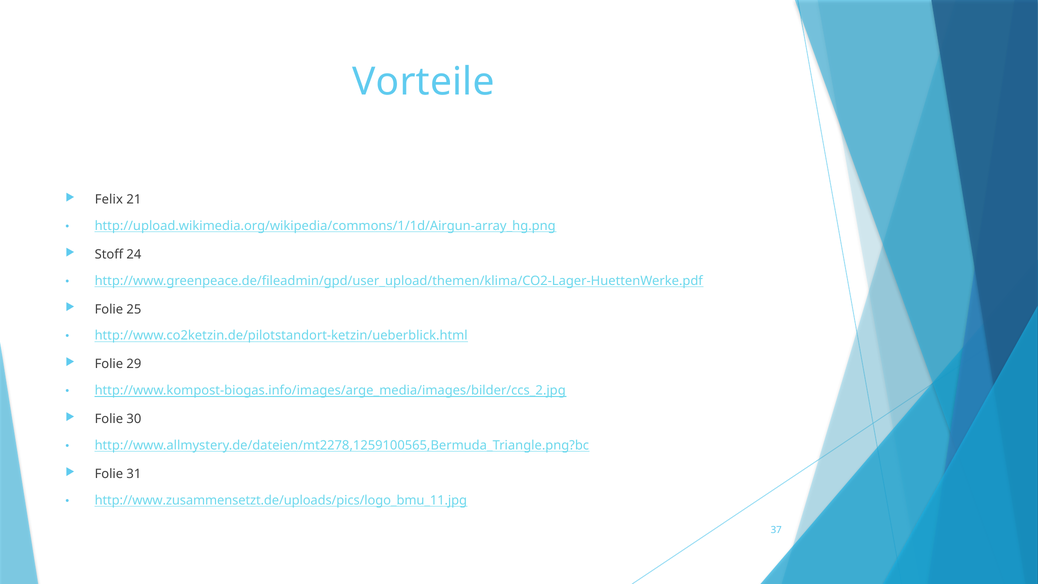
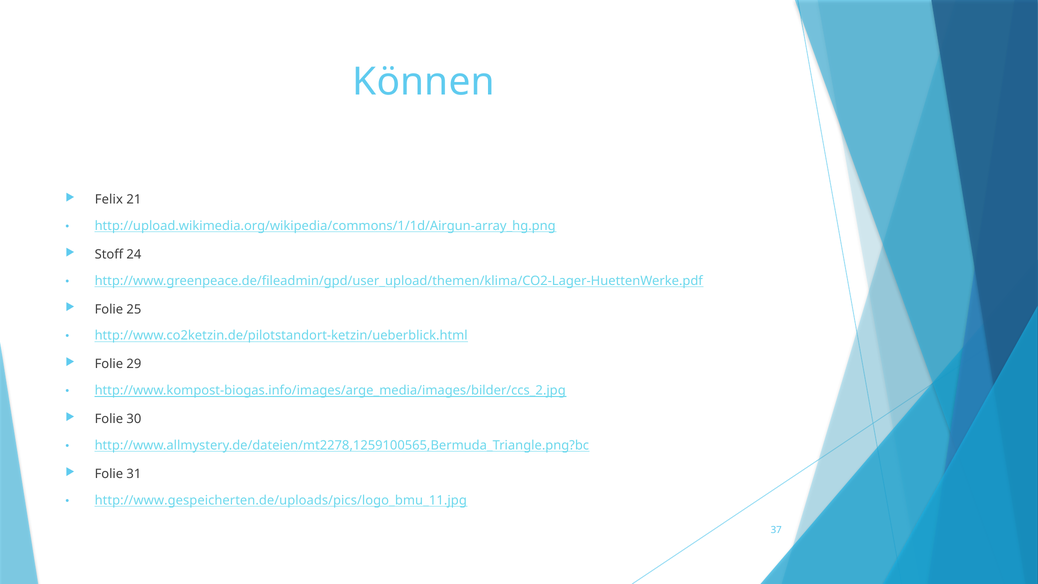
Vorteile: Vorteile -> Können
http://www.zusammensetzt.de/uploads/pics/logo_bmu_11.jpg: http://www.zusammensetzt.de/uploads/pics/logo_bmu_11.jpg -> http://www.gespeicherten.de/uploads/pics/logo_bmu_11.jpg
